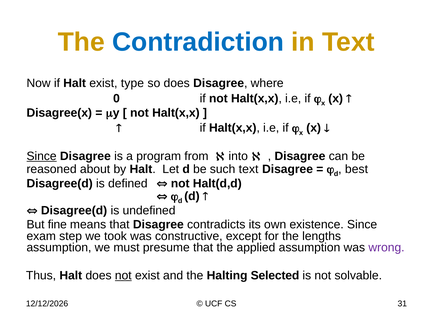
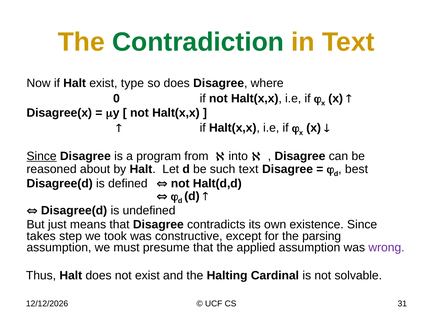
Contradiction colour: blue -> green
fine: fine -> just
exam: exam -> takes
lengths: lengths -> parsing
not at (123, 275) underline: present -> none
Selected: Selected -> Cardinal
